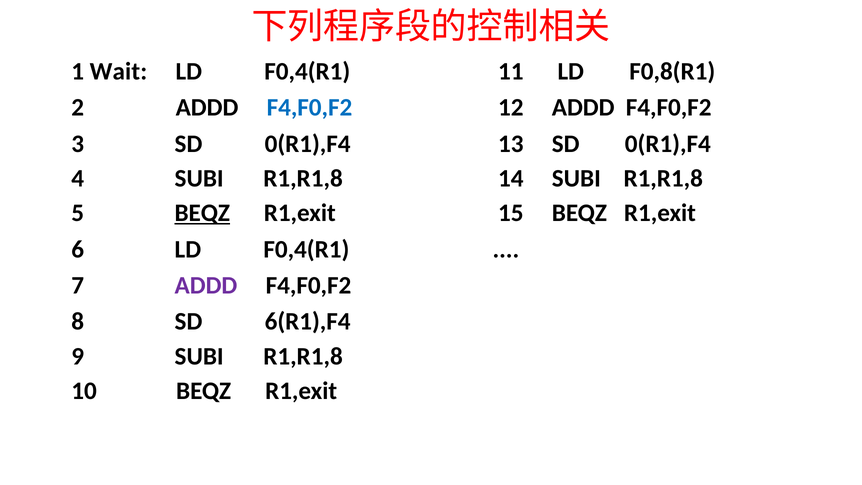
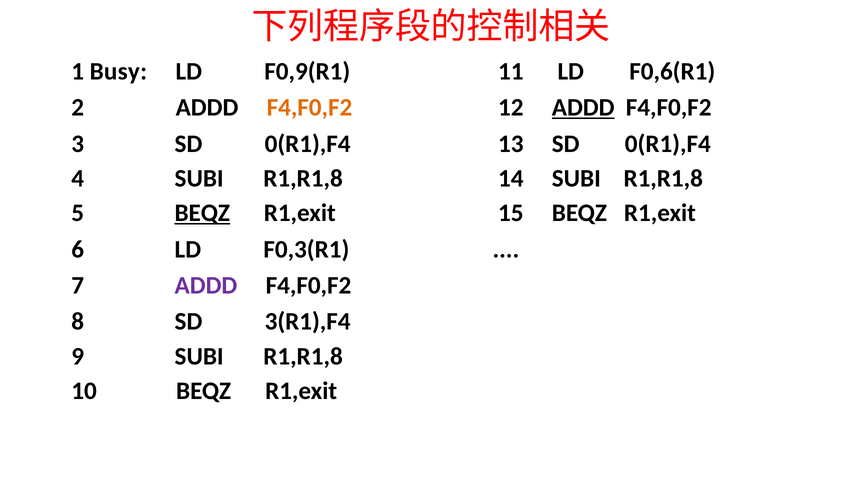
Wait: Wait -> Busy
F0,4(R1 at (307, 71): F0,4(R1 -> F0,9(R1
F0,8(R1: F0,8(R1 -> F0,6(R1
F4,F0,F2 at (309, 108) colour: blue -> orange
ADDD at (583, 108) underline: none -> present
6 LD F0,4(R1: F0,4(R1 -> F0,3(R1
6(R1),F4: 6(R1),F4 -> 3(R1),F4
